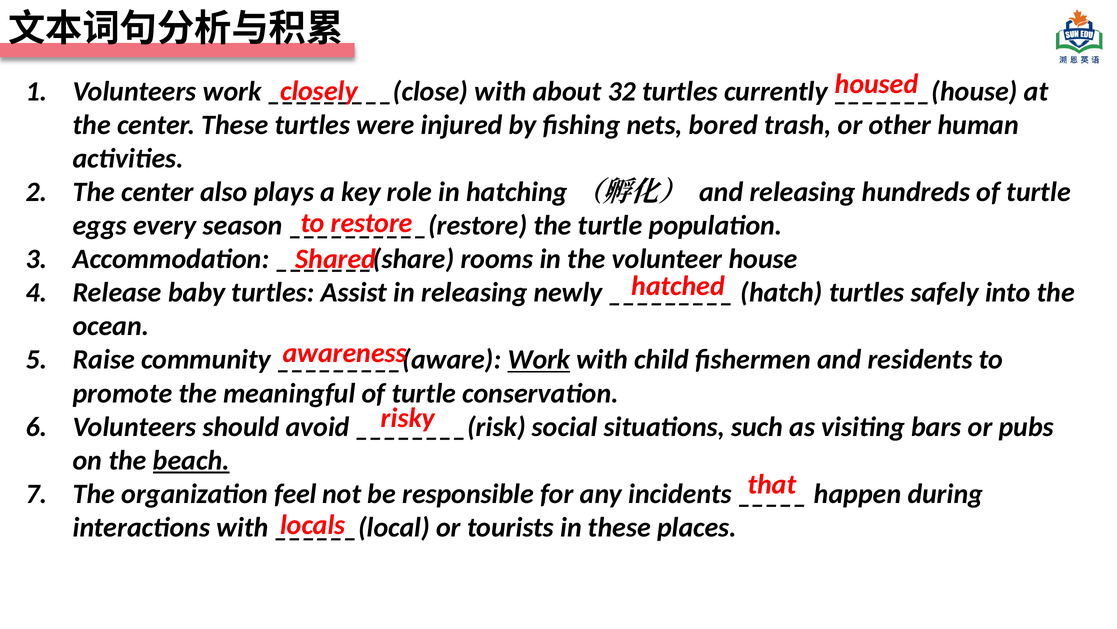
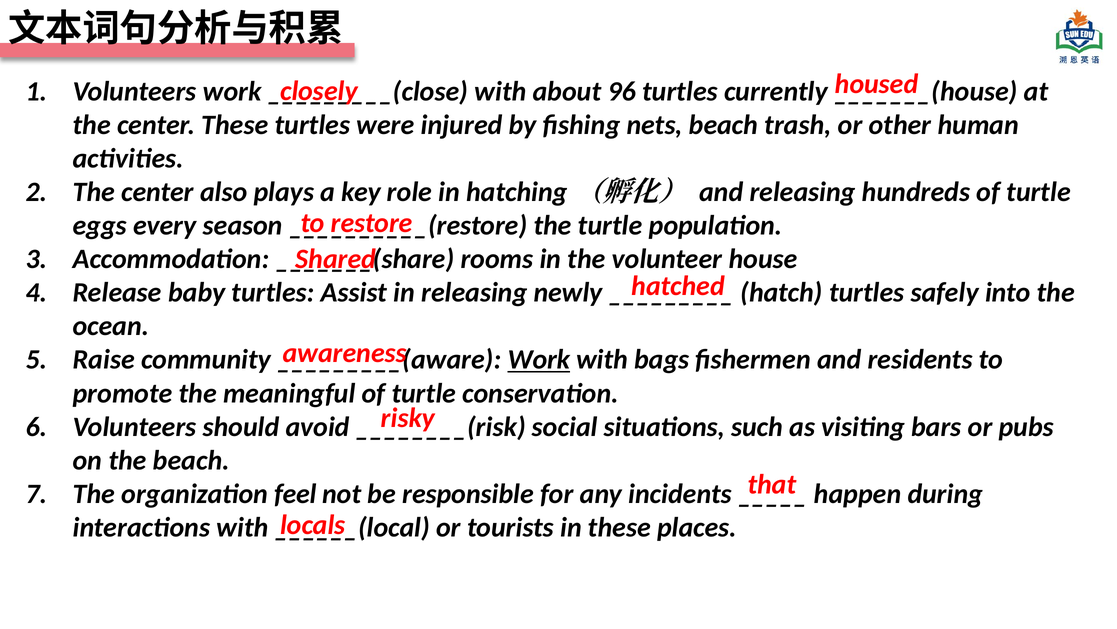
32: 32 -> 96
nets bored: bored -> beach
child: child -> bags
beach at (191, 460) underline: present -> none
